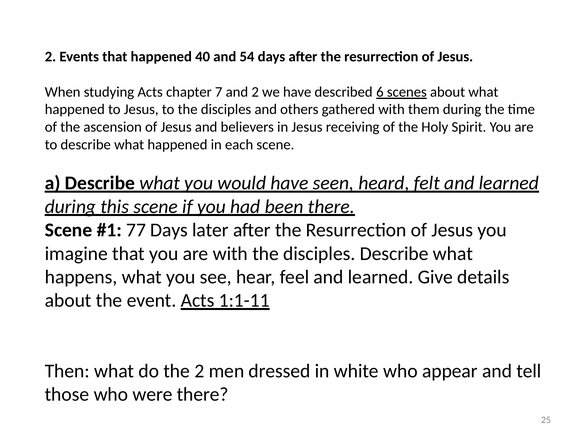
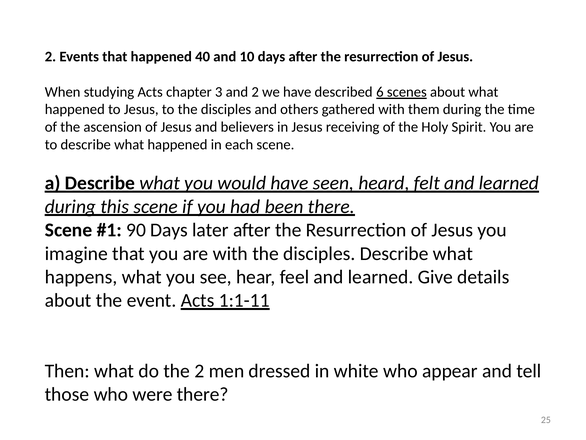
54: 54 -> 10
7: 7 -> 3
77: 77 -> 90
